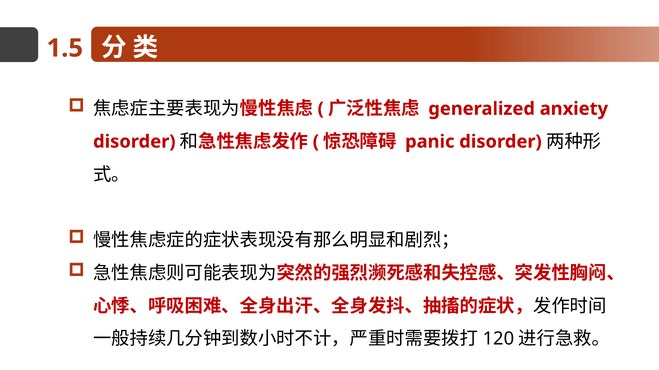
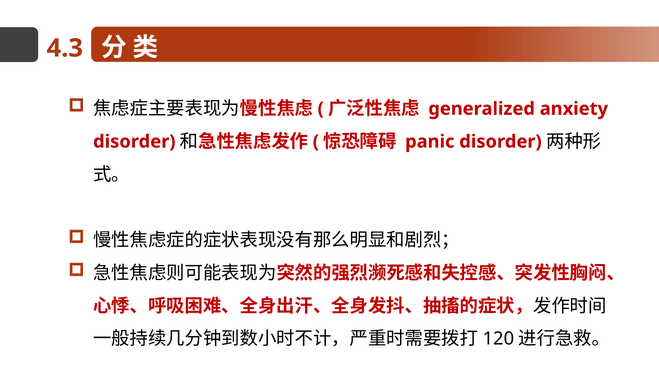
1.5: 1.5 -> 4.3
